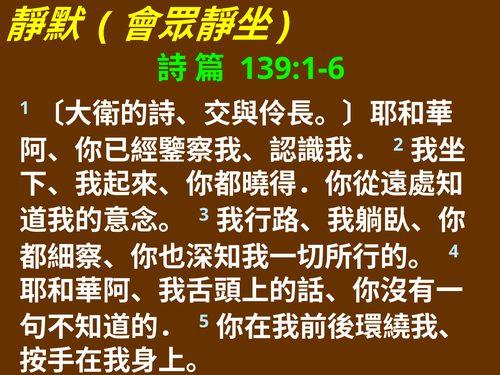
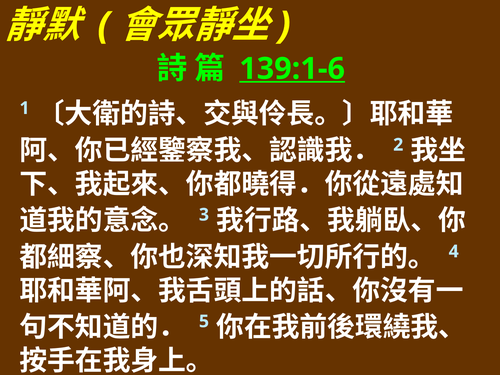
139:1-6 underline: none -> present
